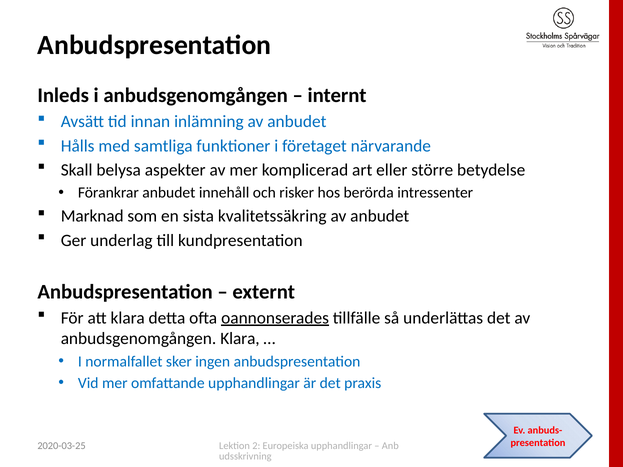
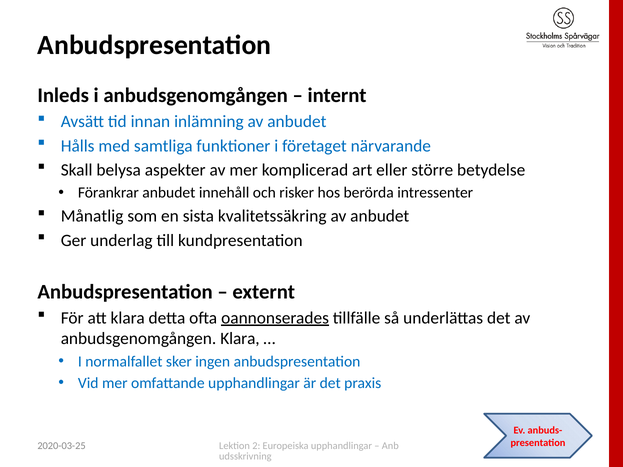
Marknad: Marknad -> Månatlig
